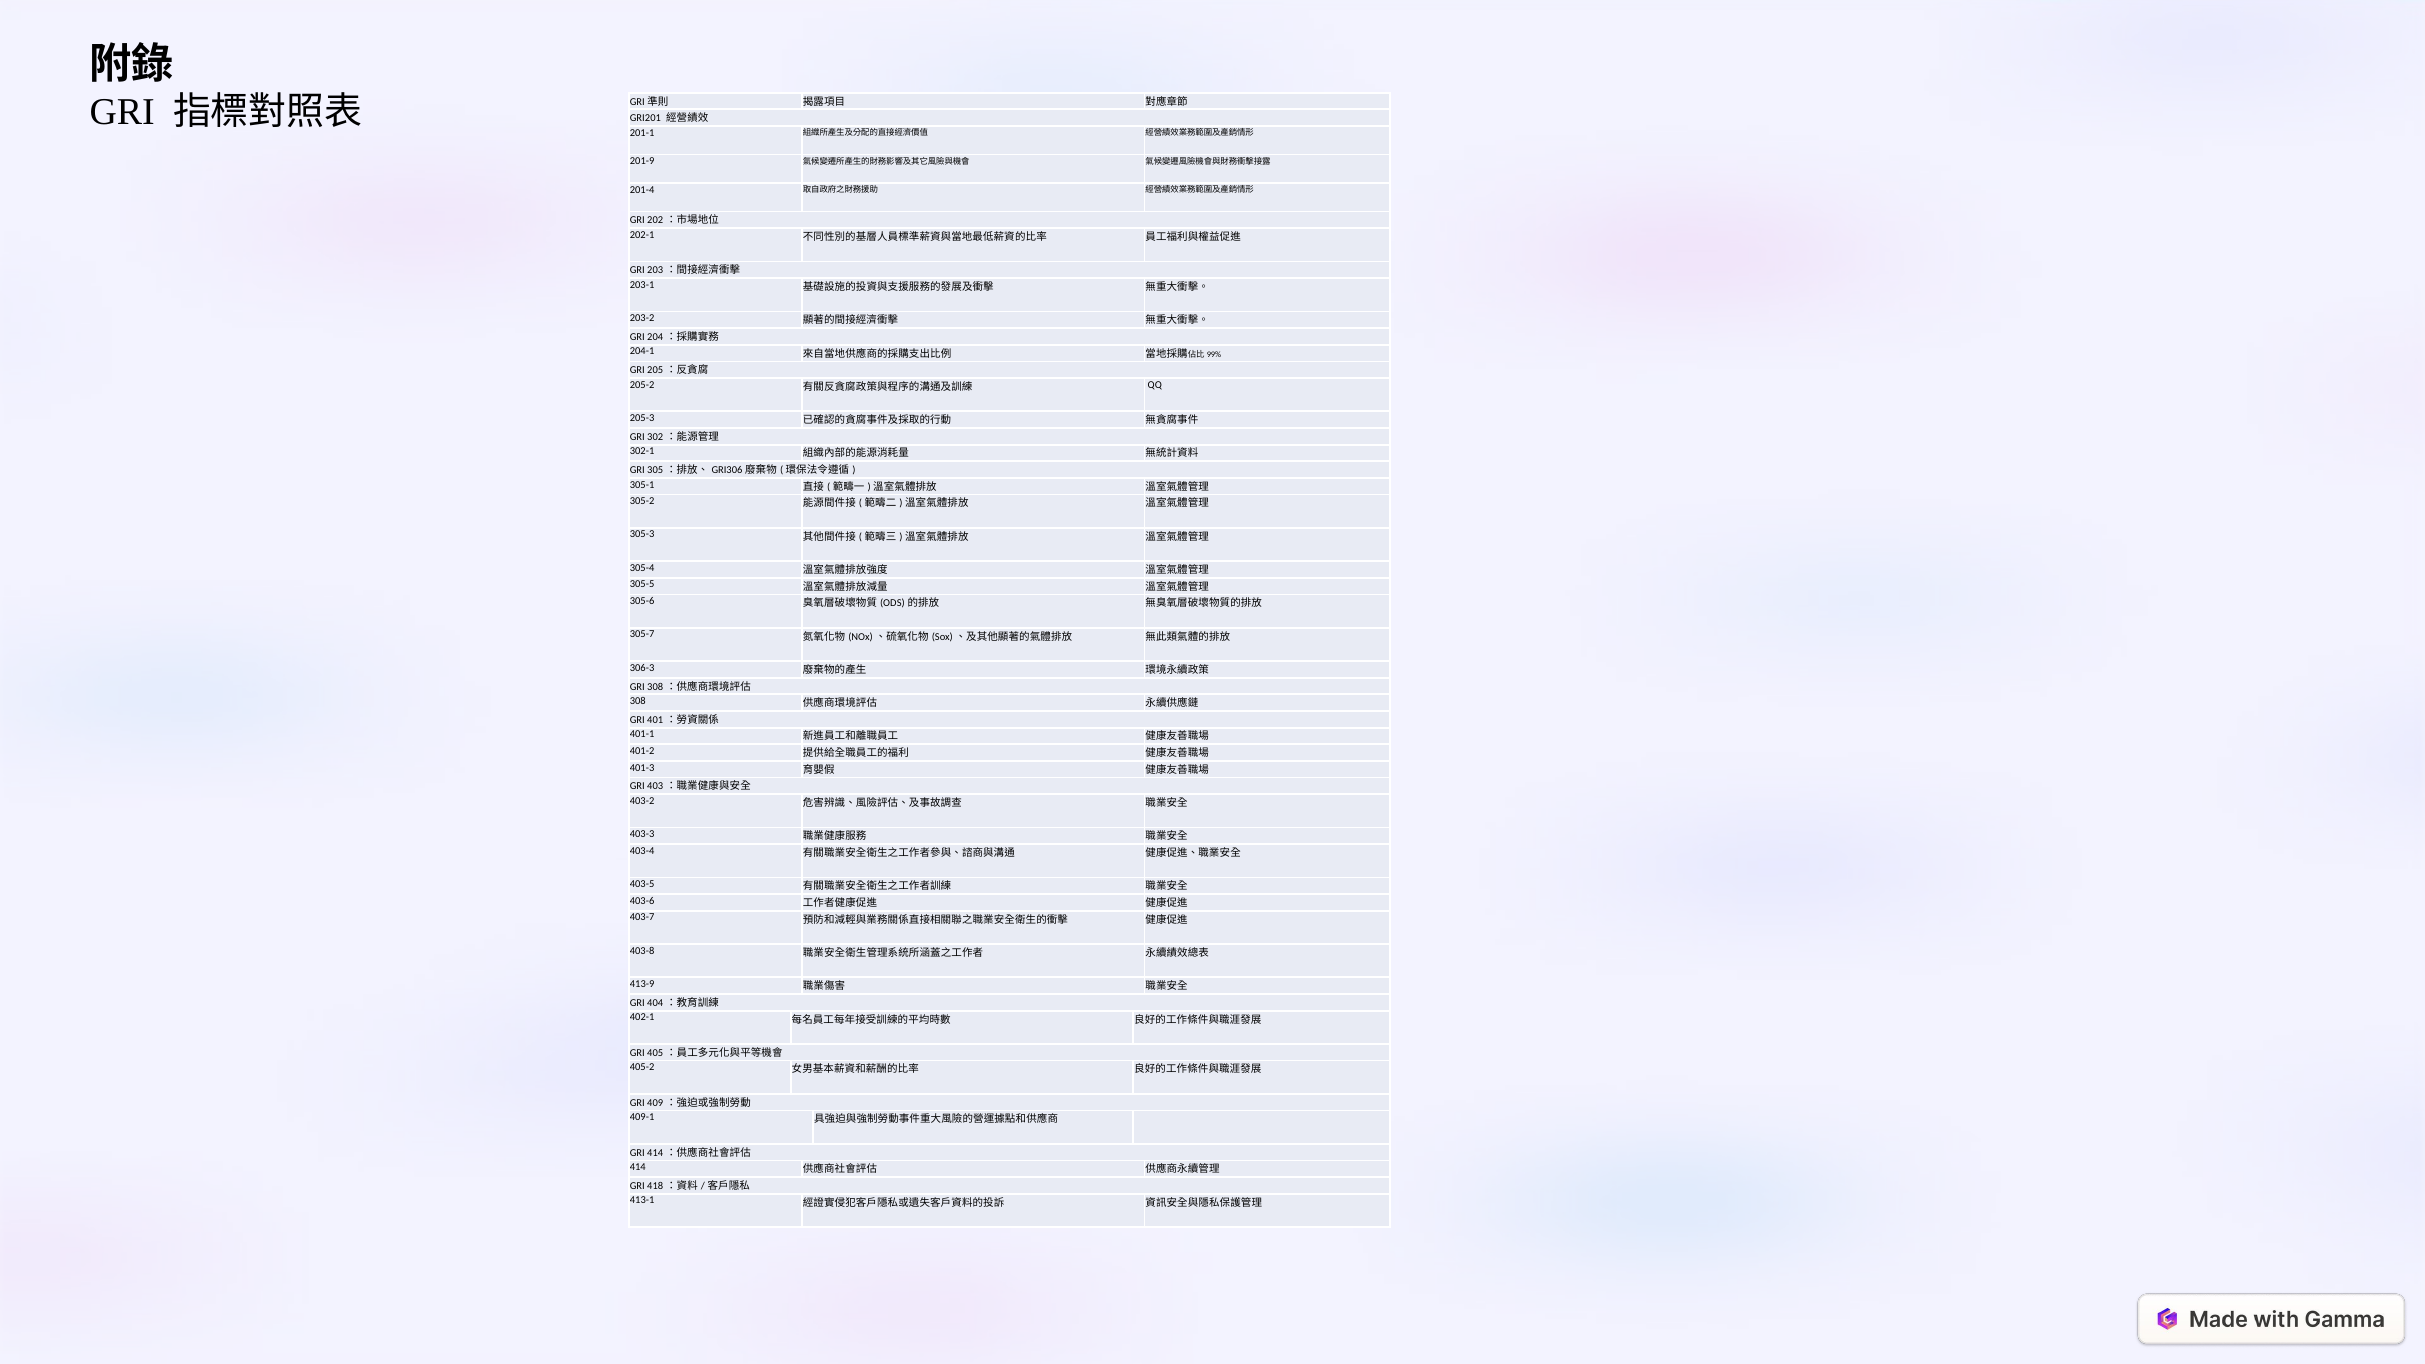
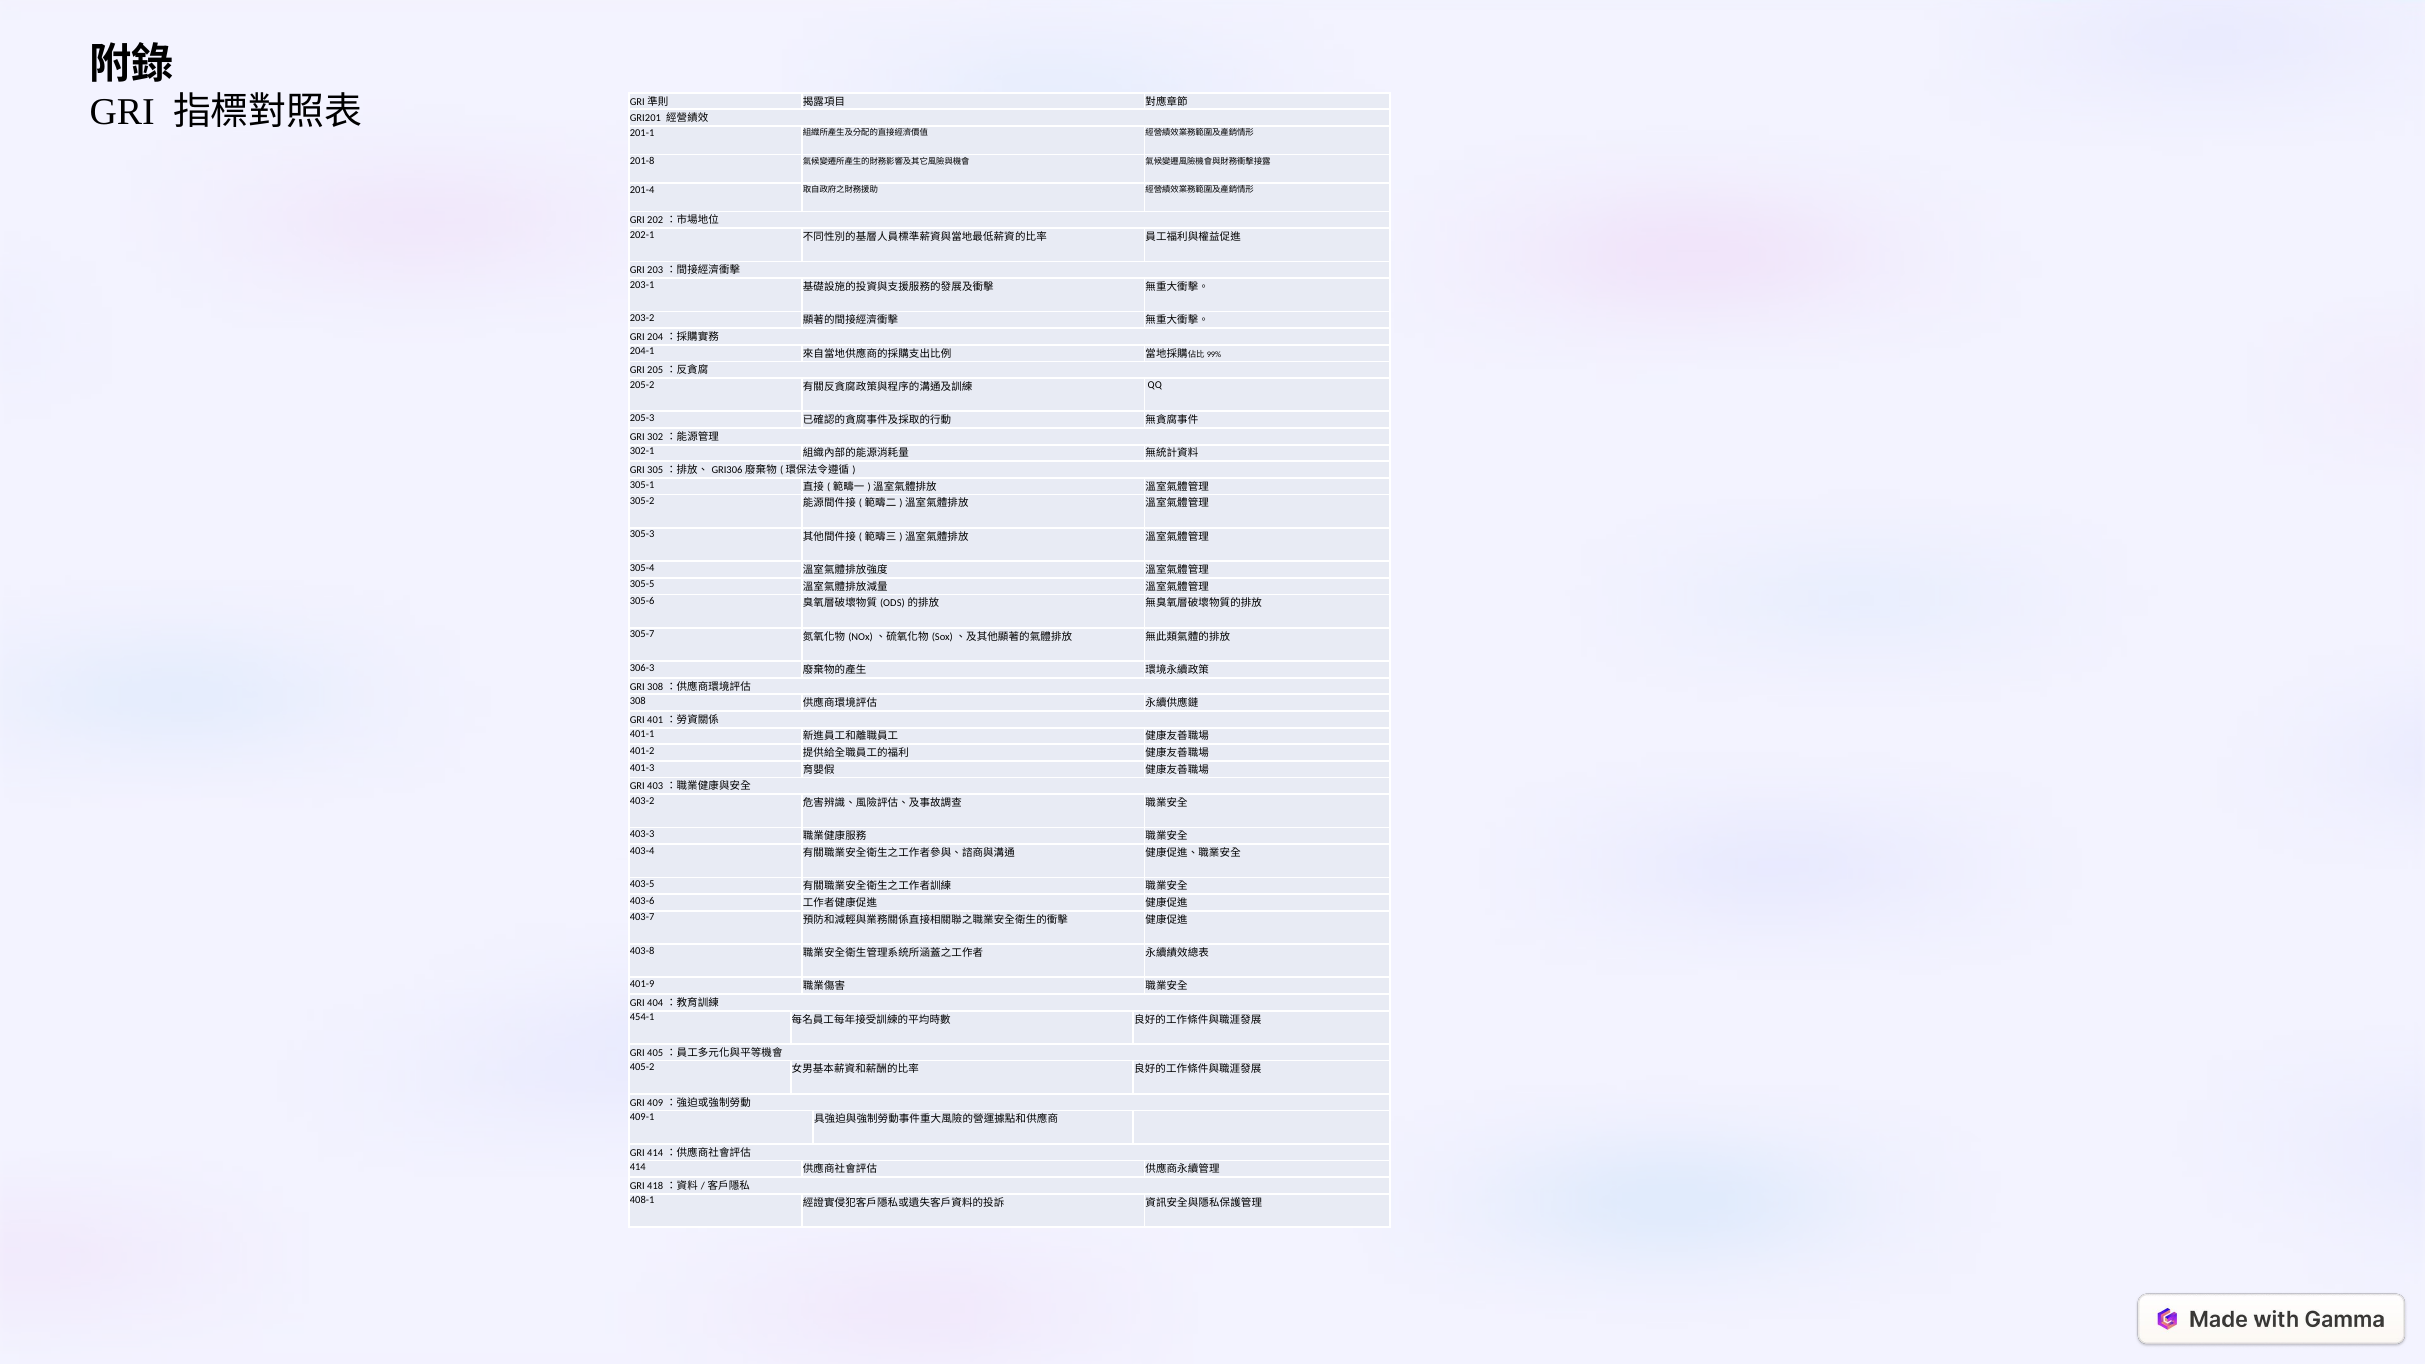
201-9: 201-9 -> 201-8
413-9: 413-9 -> 401-9
402-1: 402-1 -> 454-1
413-1: 413-1 -> 408-1
